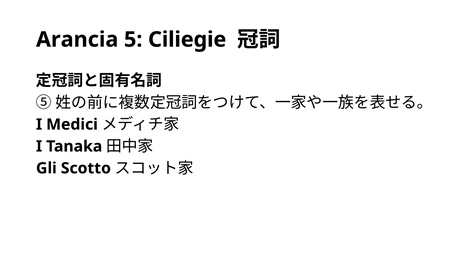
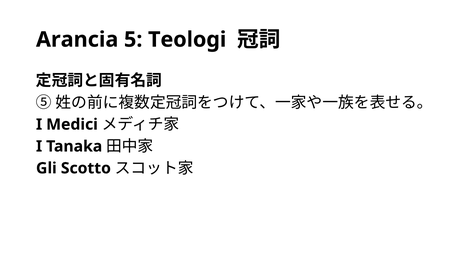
Ciliegie: Ciliegie -> Teologi
